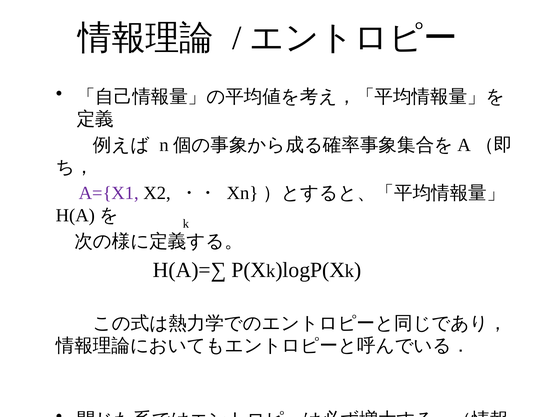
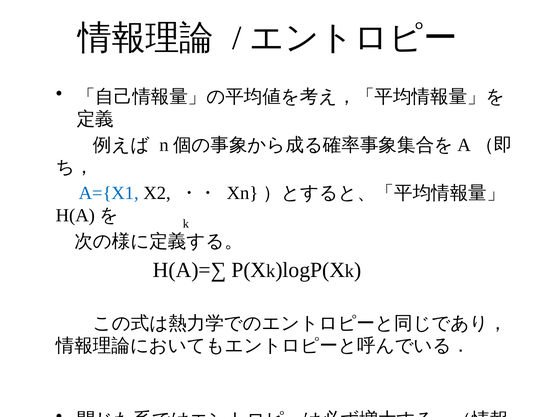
A={X1 colour: purple -> blue
